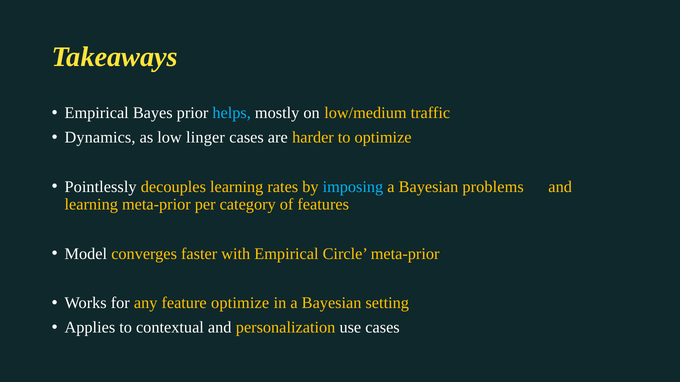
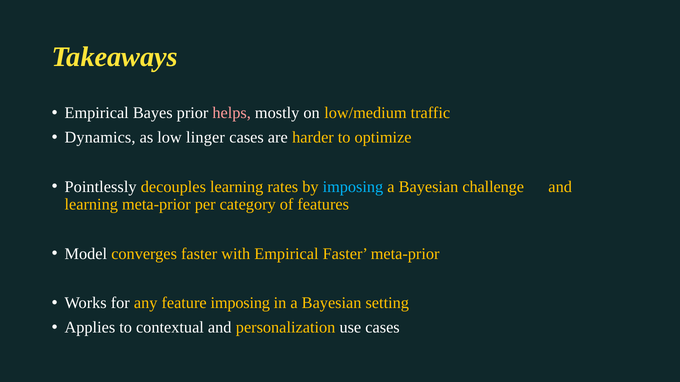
helps colour: light blue -> pink
problems: problems -> challenge
Empirical Circle: Circle -> Faster
feature optimize: optimize -> imposing
